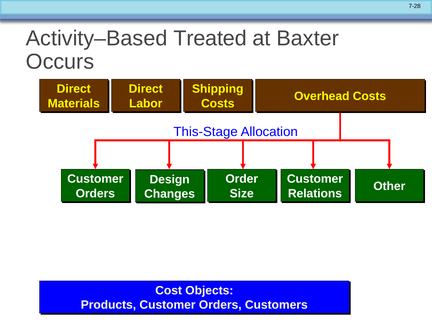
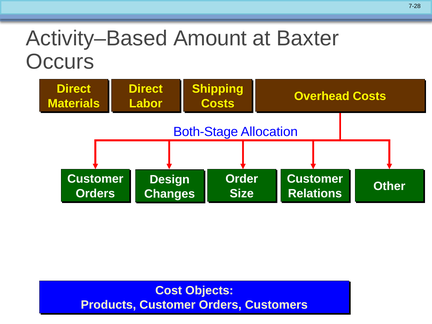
Treated: Treated -> Amount
This-Stage: This-Stage -> Both-Stage
